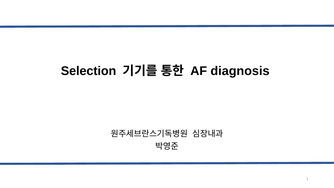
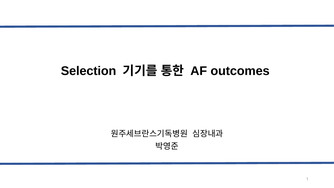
diagnosis: diagnosis -> outcomes
